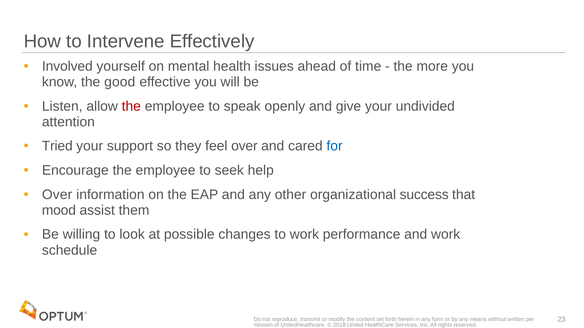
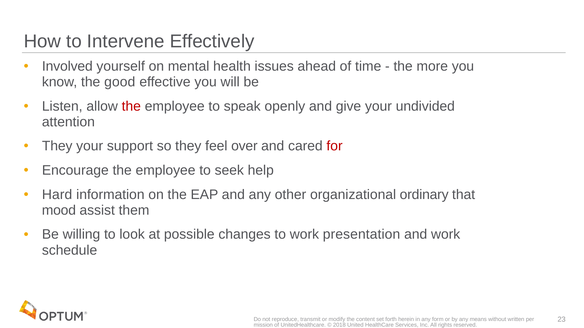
Tried at (57, 146): Tried -> They
for colour: blue -> red
Over at (57, 195): Over -> Hard
success: success -> ordinary
performance: performance -> presentation
